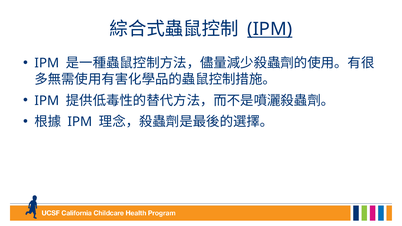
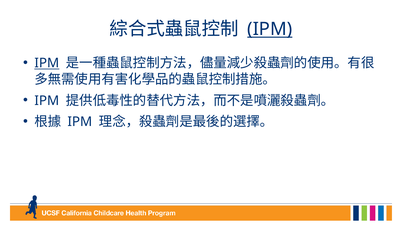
IPM at (47, 63) underline: none -> present
